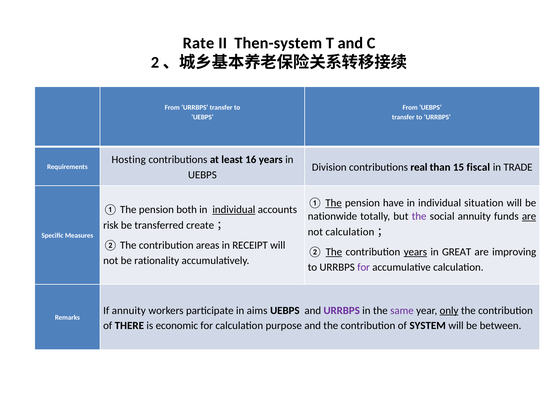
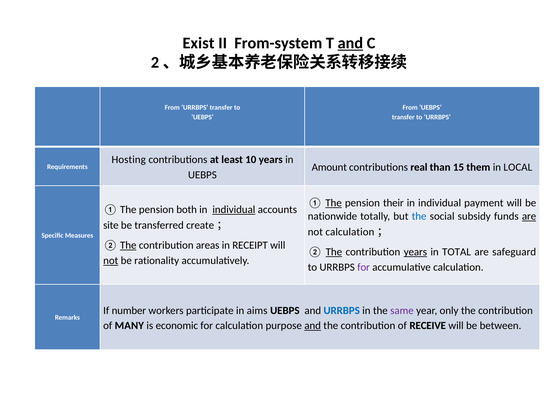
Rate: Rate -> Exist
Then-system: Then-system -> From-system
and at (350, 43) underline: none -> present
16: 16 -> 10
Division: Division -> Amount
fiscal: fiscal -> them
TRADE: TRADE -> LOCAL
have: have -> their
situation: situation -> payment
the at (419, 216) colour: purple -> blue
social annuity: annuity -> subsidy
risk: risk -> site
The at (128, 245) underline: none -> present
GREAT: GREAT -> TOTAL
improving: improving -> safeguard
not at (111, 260) underline: none -> present
If annuity: annuity -> number
URRBPS at (342, 310) colour: purple -> blue
only underline: present -> none
THERE: THERE -> MANY
and at (313, 325) underline: none -> present
SYSTEM: SYSTEM -> RECEIVE
